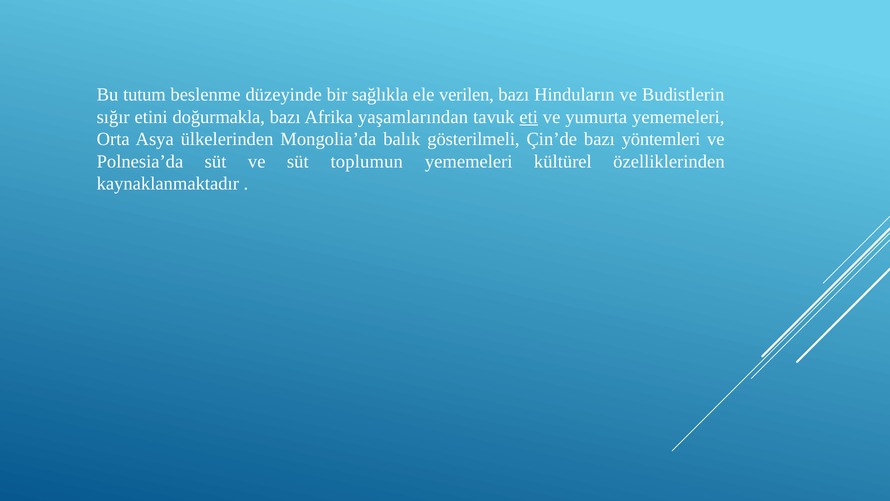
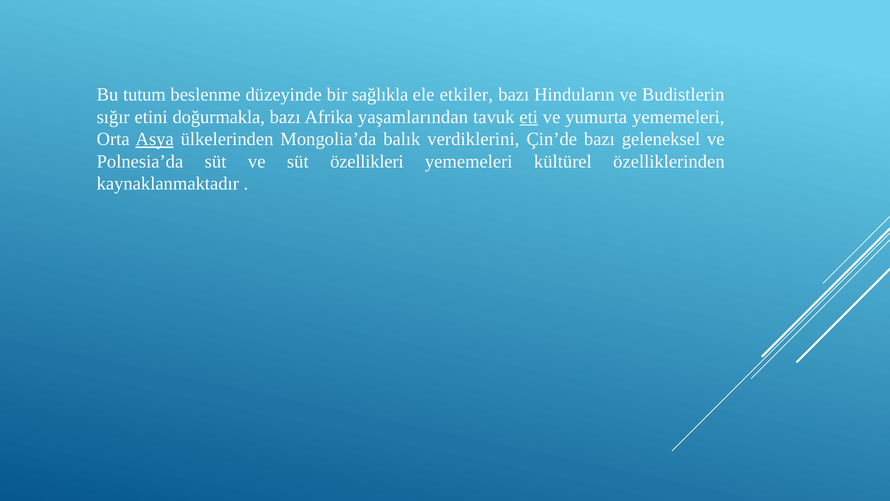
verilen: verilen -> etkiler
Asya underline: none -> present
gösterilmeli: gösterilmeli -> verdiklerini
yöntemleri: yöntemleri -> geleneksel
toplumun: toplumun -> özellikleri
